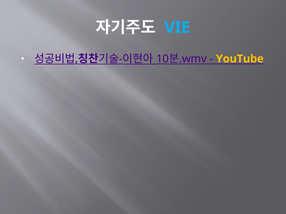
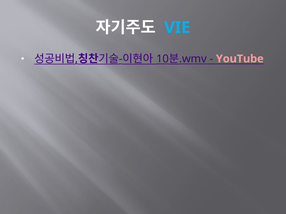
YouTube colour: yellow -> pink
